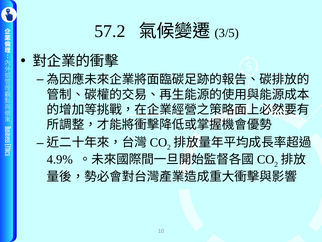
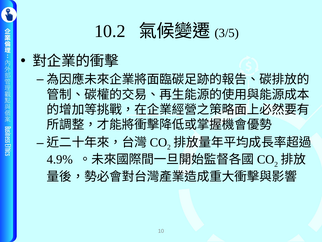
57.2: 57.2 -> 10.2
